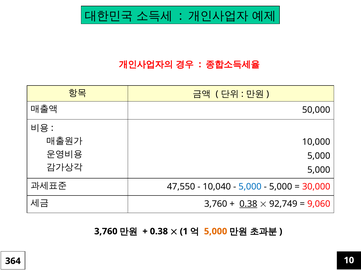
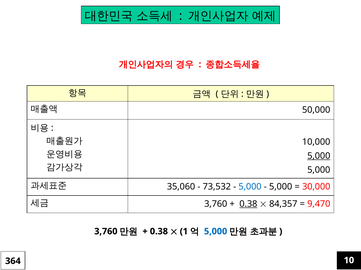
5,000 at (319, 156) underline: none -> present
47,550: 47,550 -> 35,060
10,040: 10,040 -> 73,532
92,749: 92,749 -> 84,357
9,060: 9,060 -> 9,470
5,000 at (216, 232) colour: orange -> blue
